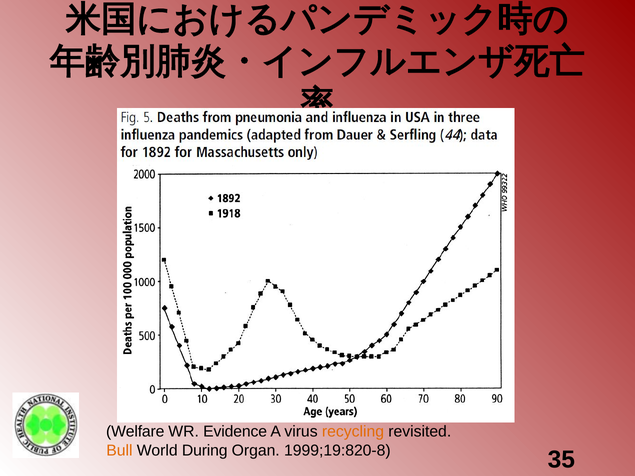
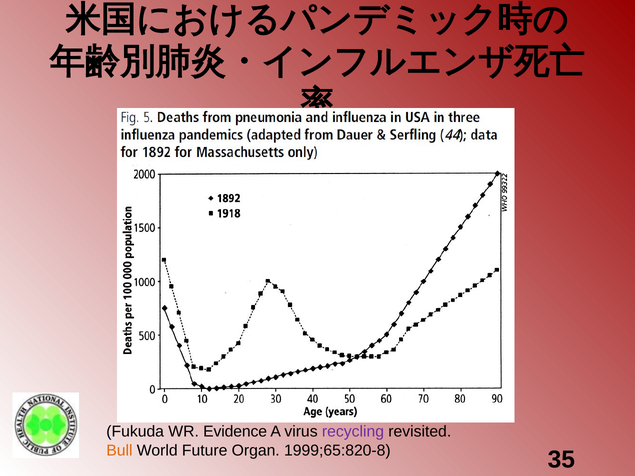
Welfare: Welfare -> Fukuda
recycling colour: orange -> purple
During: During -> Future
1999;19:820-8: 1999;19:820-8 -> 1999;65:820-8
